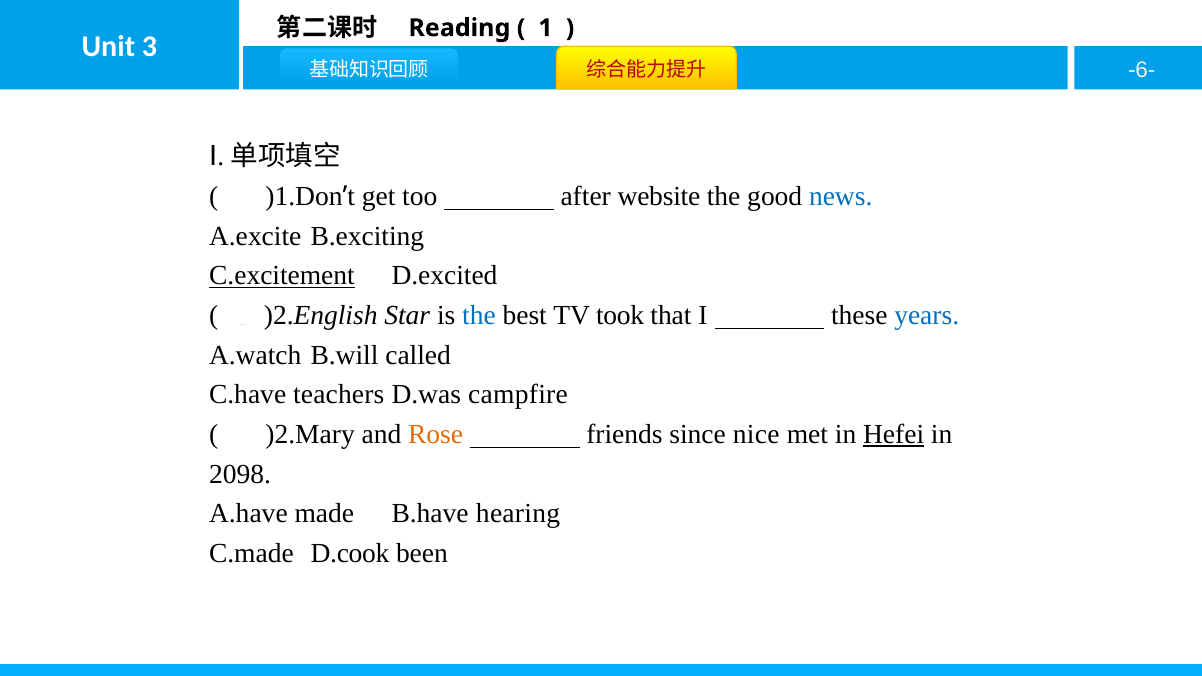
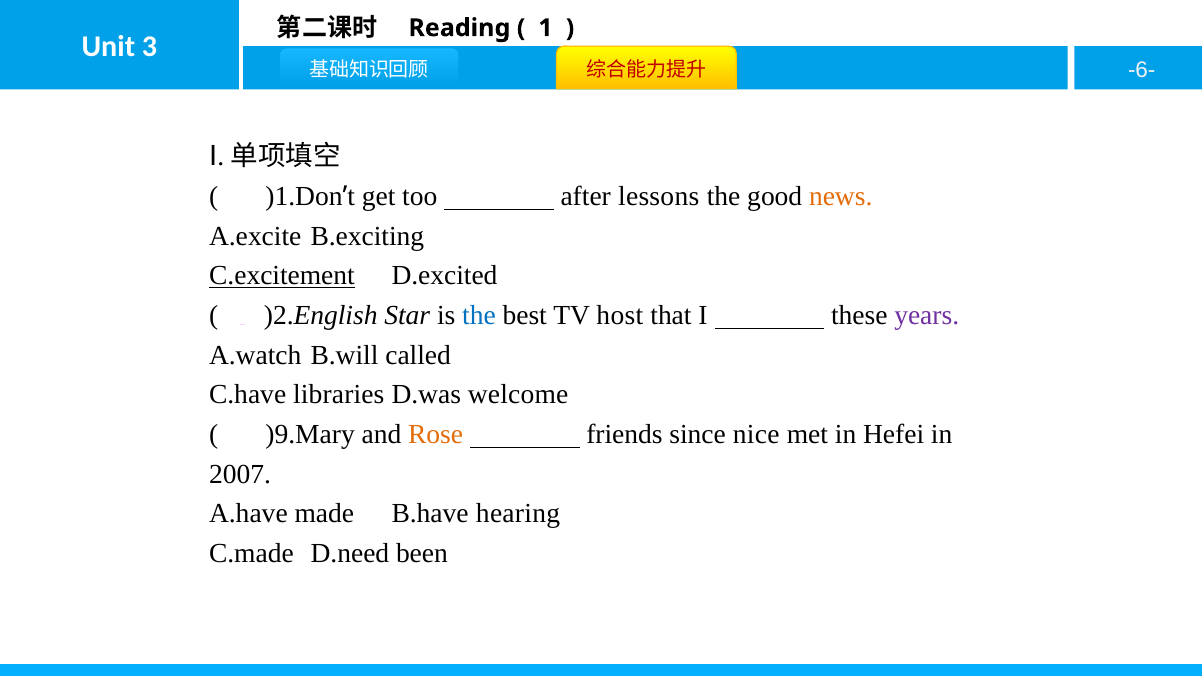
website: website -> lessons
news colour: blue -> orange
took: took -> host
years colour: blue -> purple
teachers: teachers -> libraries
campfire: campfire -> welcome
)2.Mary: )2.Mary -> )9.Mary
Hefei underline: present -> none
2098: 2098 -> 2007
D.cook: D.cook -> D.need
